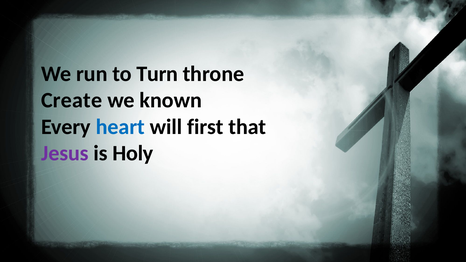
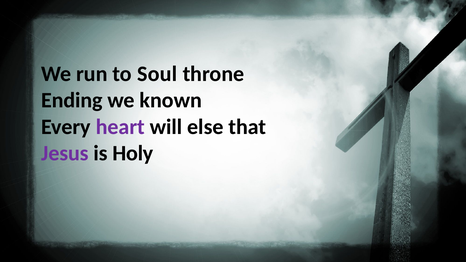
Turn: Turn -> Soul
Create: Create -> Ending
heart colour: blue -> purple
first: first -> else
